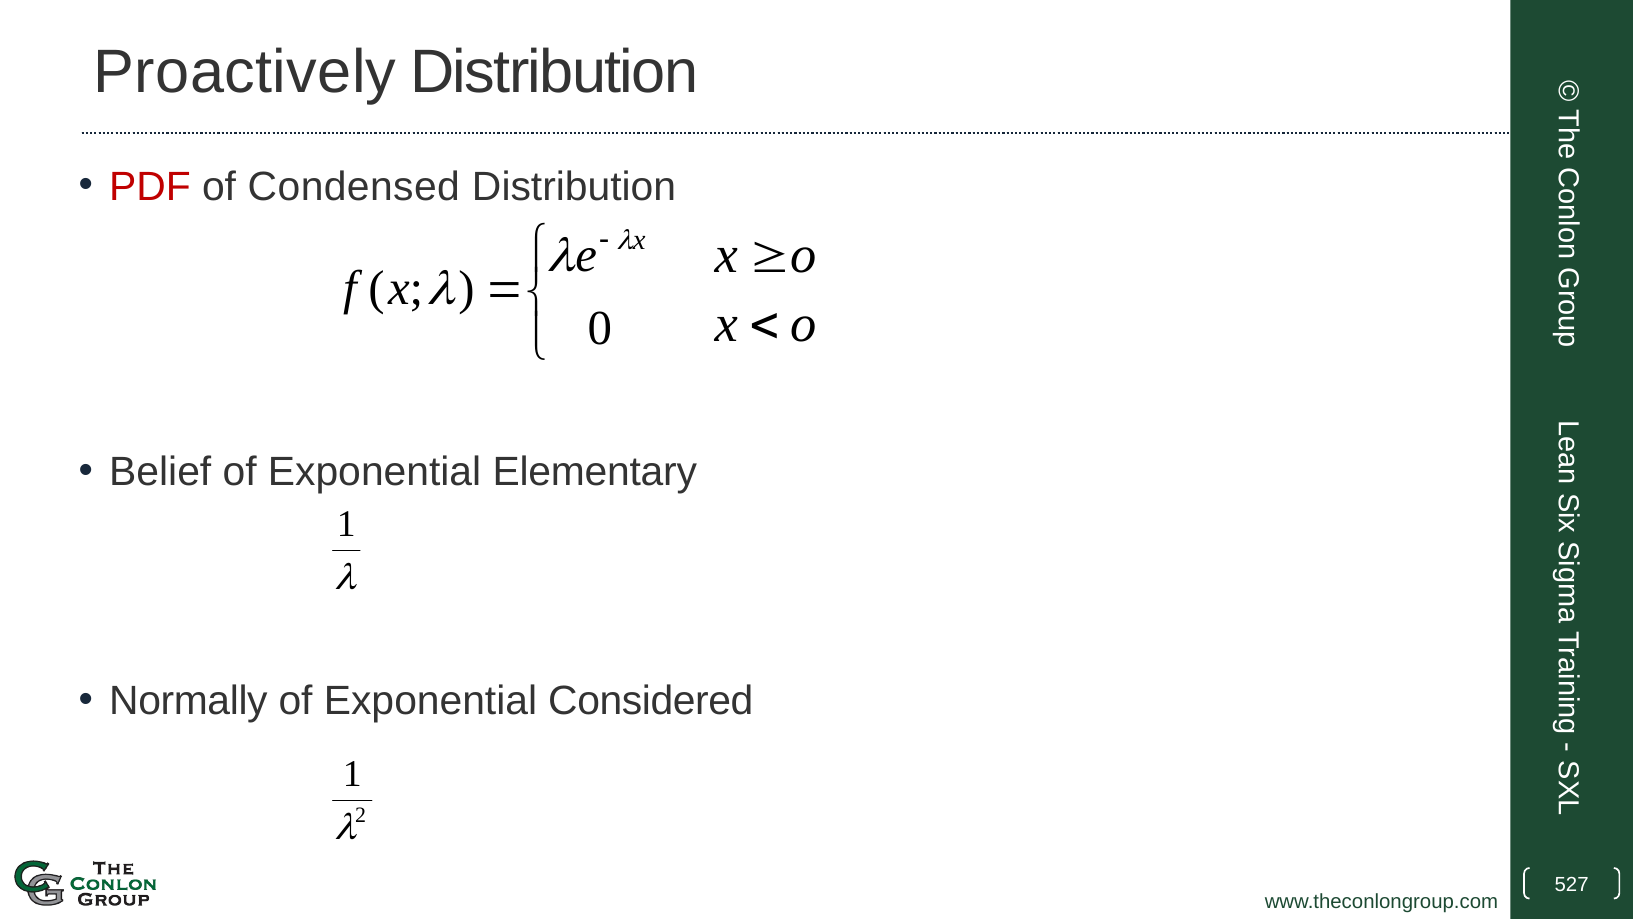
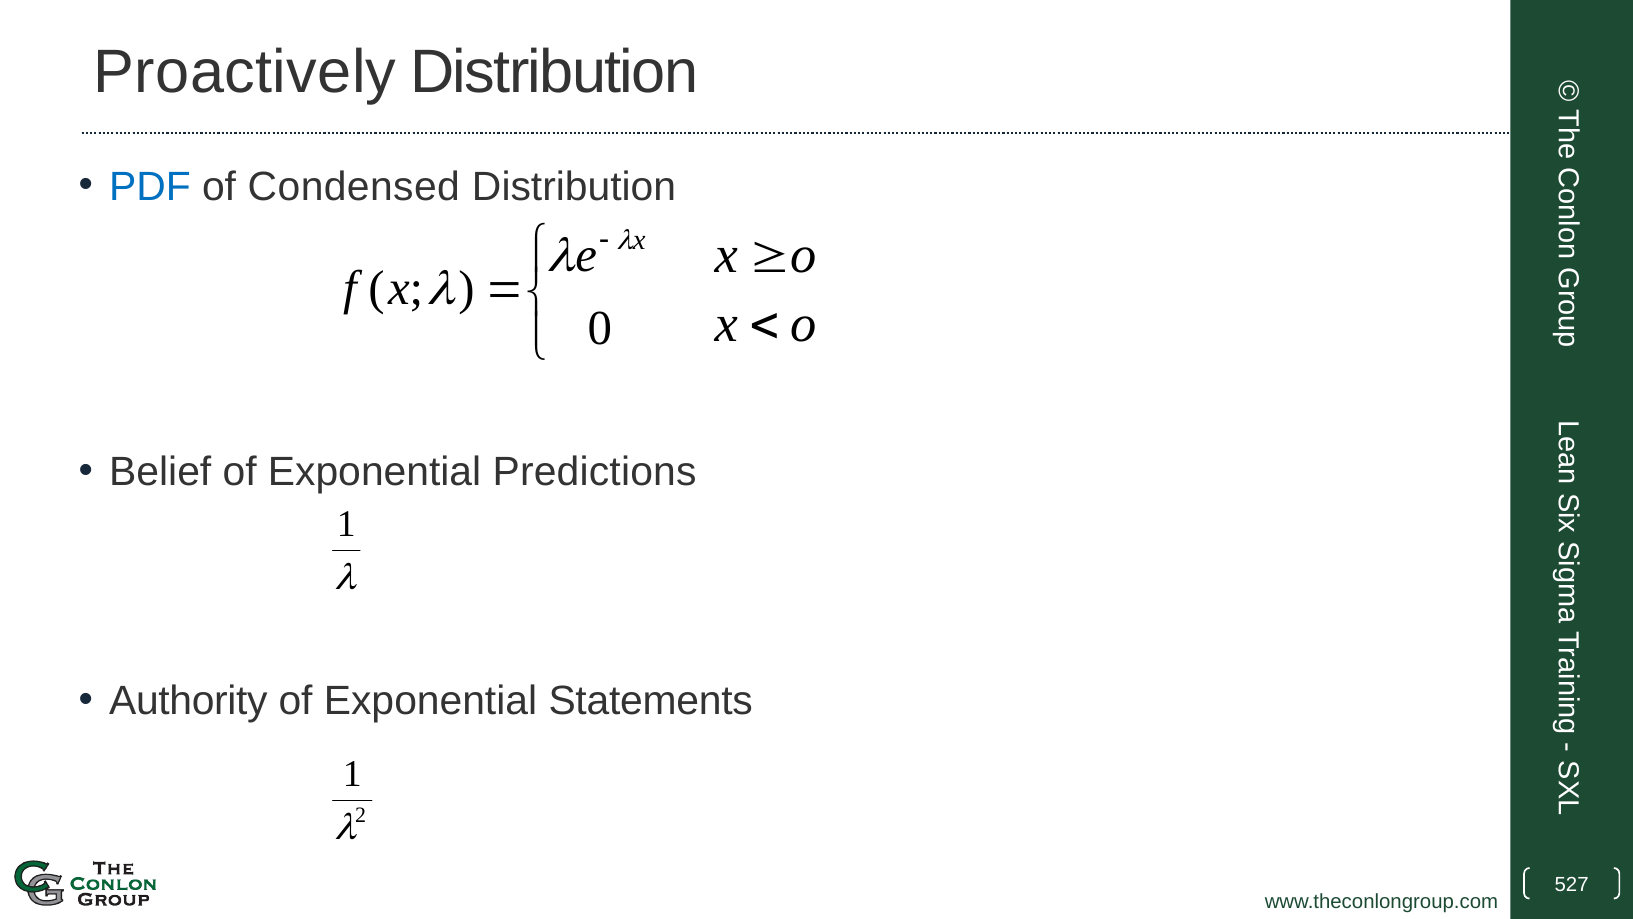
PDF colour: red -> blue
Elementary: Elementary -> Predictions
Normally: Normally -> Authority
Considered: Considered -> Statements
